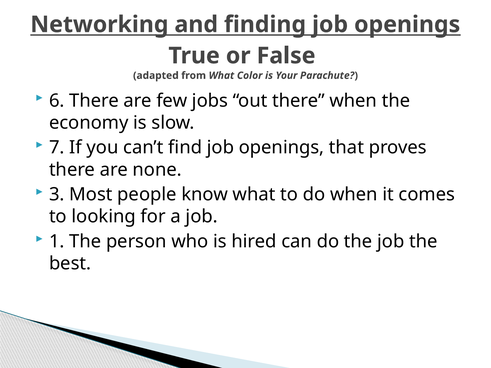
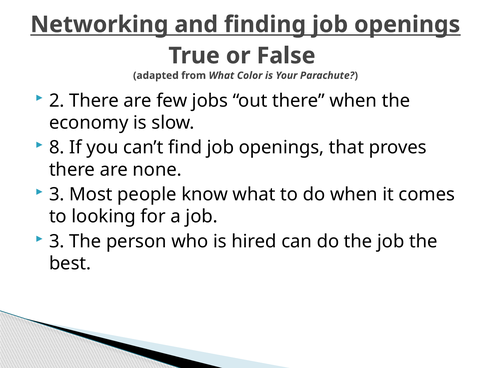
6: 6 -> 2
7: 7 -> 8
1 at (57, 242): 1 -> 3
